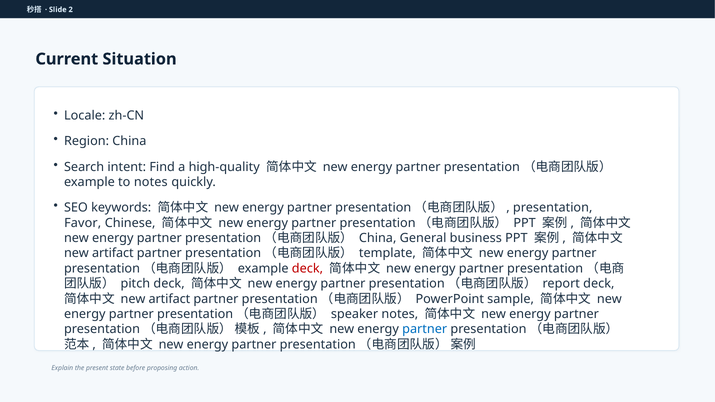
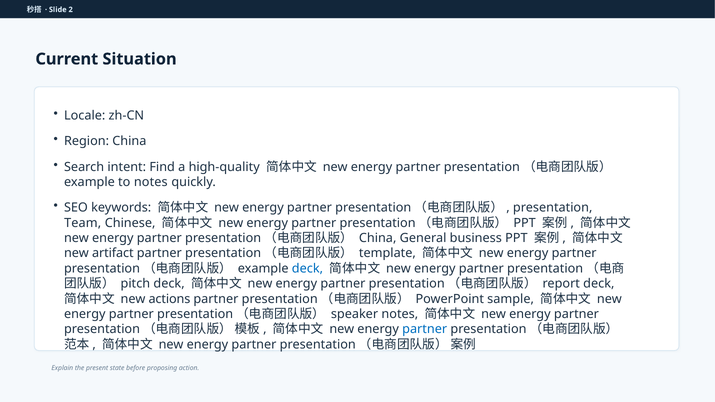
Favor: Favor -> Team
deck at (307, 269) colour: red -> blue
artifact at (169, 299): artifact -> actions
